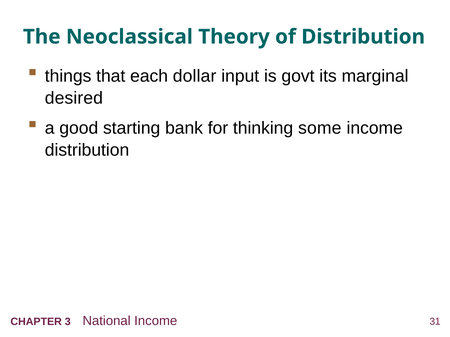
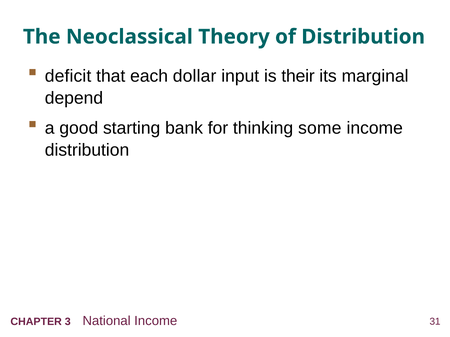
things: things -> deficit
govt: govt -> their
desired: desired -> depend
